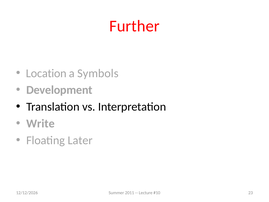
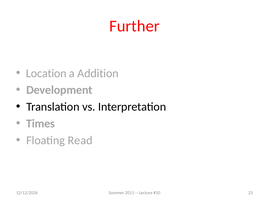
Symbols: Symbols -> Addition
Write: Write -> Times
Later: Later -> Read
